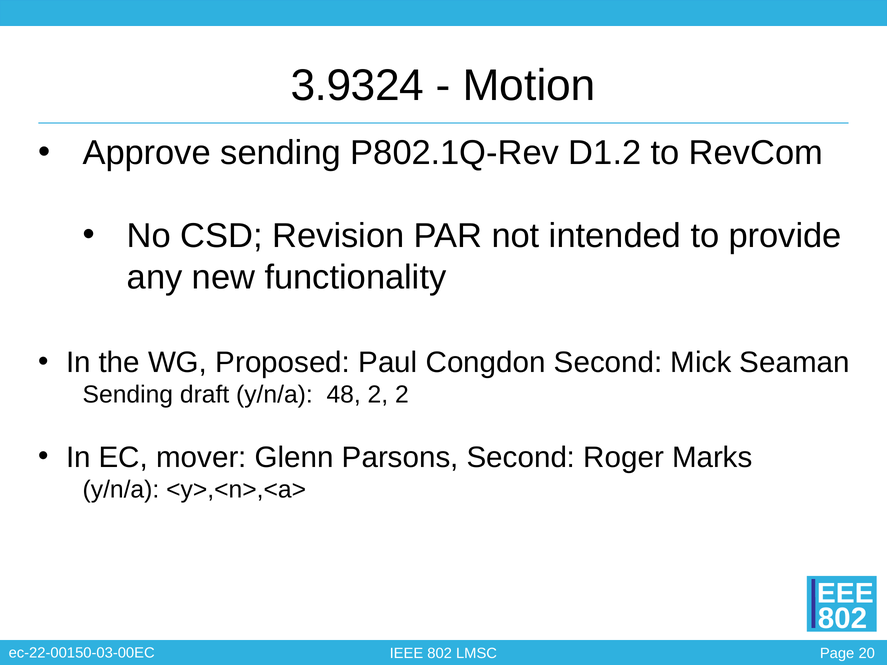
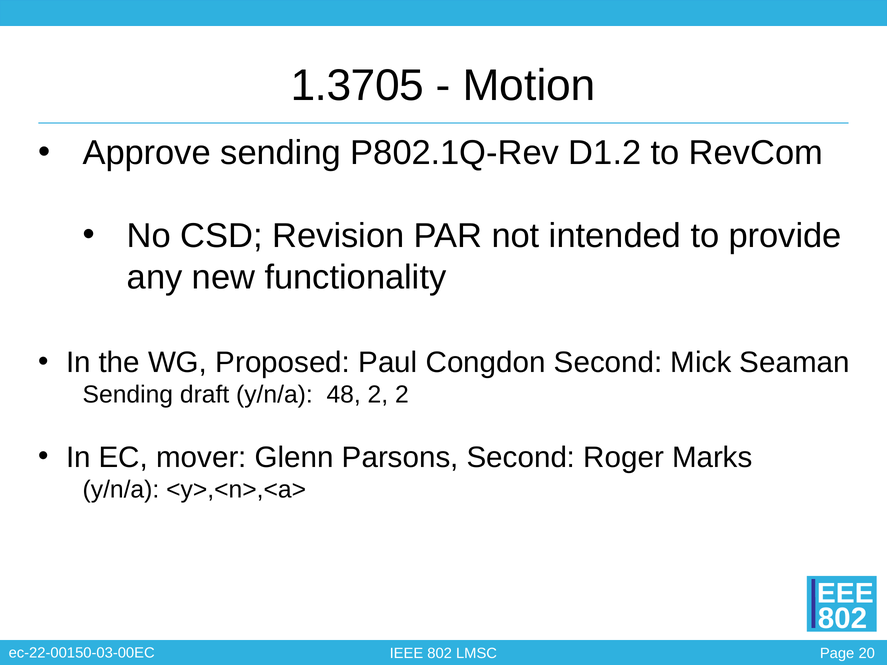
3.9324: 3.9324 -> 1.3705
